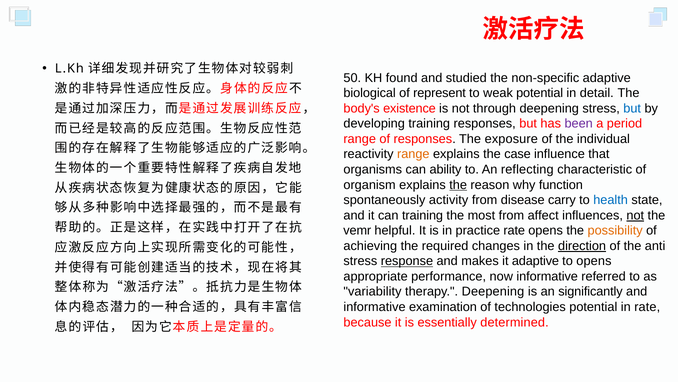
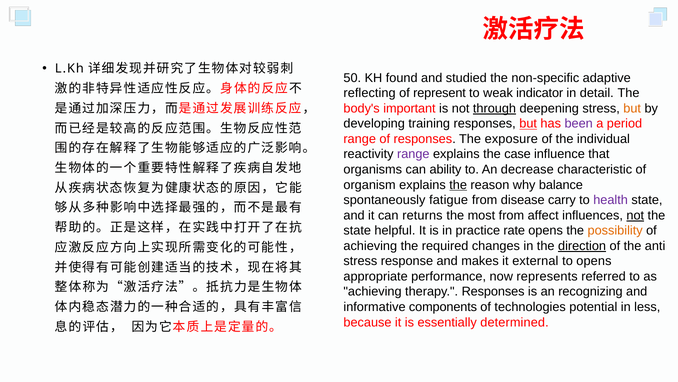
biological: biological -> reflecting
weak potential: potential -> indicator
existence: existence -> important
through underline: none -> present
but at (632, 108) colour: blue -> orange
but at (528, 124) underline: none -> present
range at (413, 154) colour: orange -> purple
reflecting: reflecting -> decrease
function: function -> balance
activity: activity -> fatigue
health colour: blue -> purple
can training: training -> returns
vemr at (357, 230): vemr -> state
response underline: present -> none
it adaptive: adaptive -> external
now informative: informative -> represents
variability at (373, 291): variability -> achieving
therapy Deepening: Deepening -> Responses
significantly: significantly -> recognizing
examination: examination -> components
in rate: rate -> less
